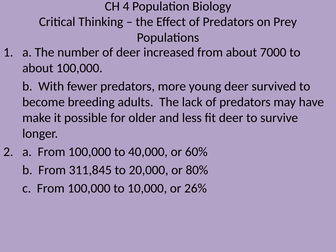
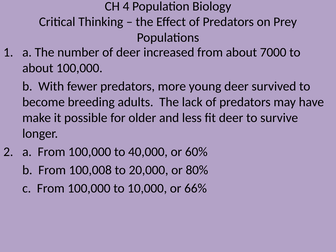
311,845: 311,845 -> 100,008
26%: 26% -> 66%
